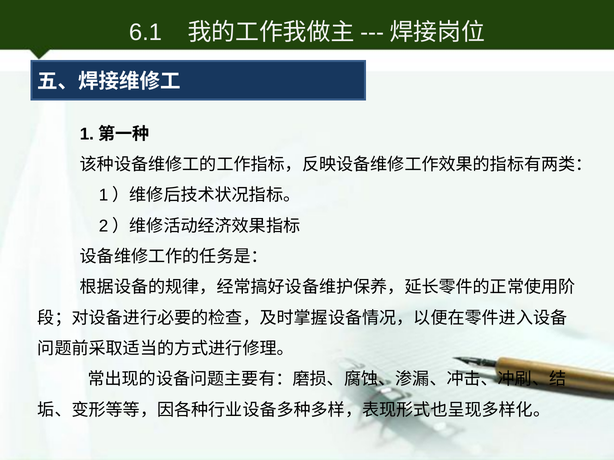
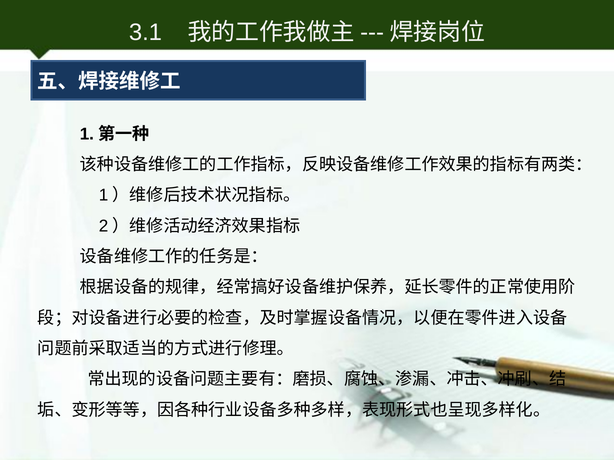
6.1: 6.1 -> 3.1
